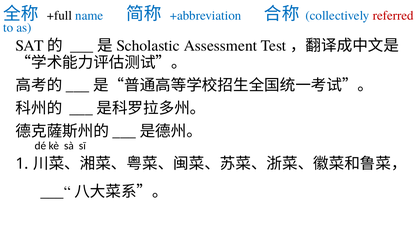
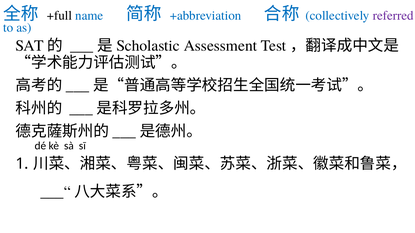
referred colour: red -> purple
